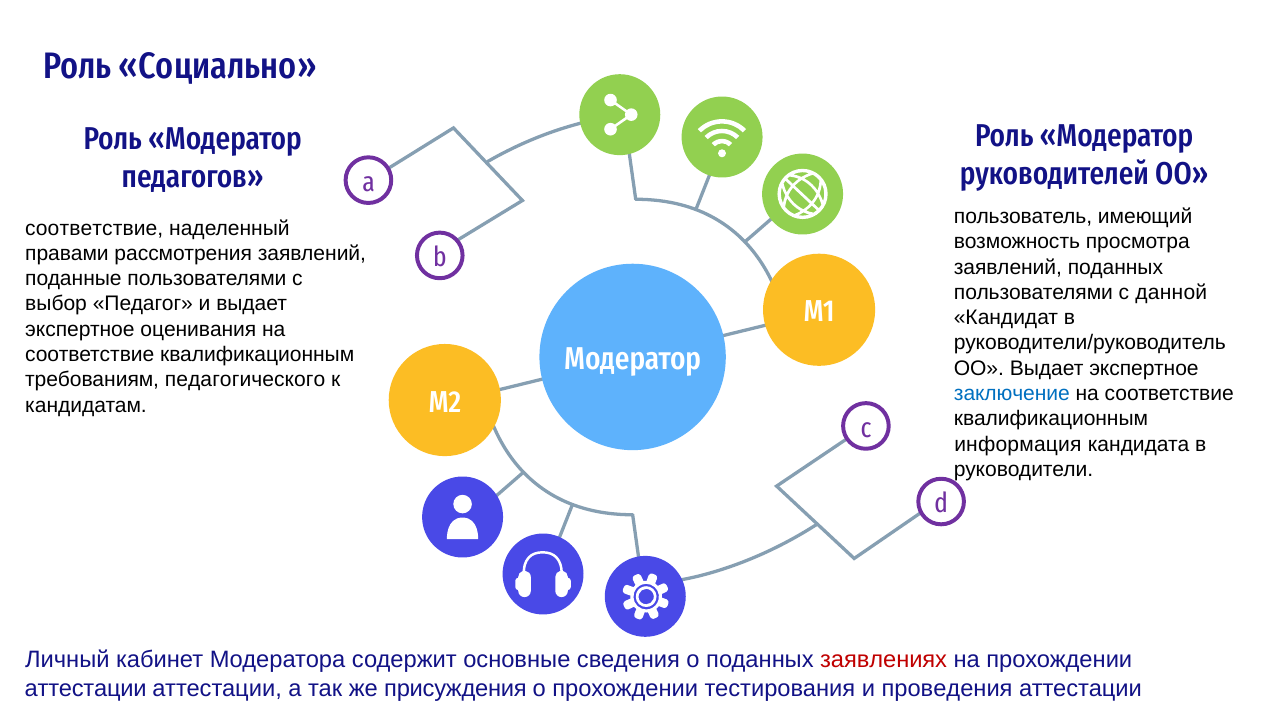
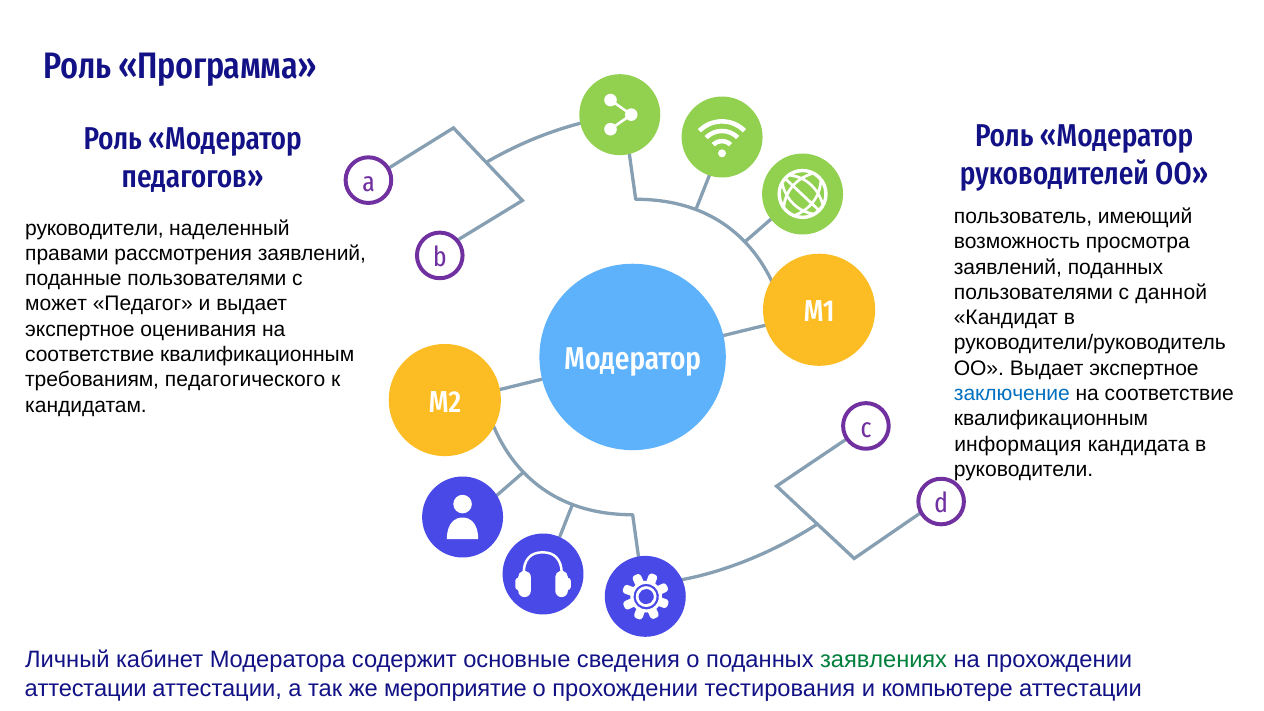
Социально: Социально -> Программа
соответствие at (94, 228): соответствие -> руководители
выбор: выбор -> может
заявлениях colour: red -> green
присуждения: присуждения -> мероприятие
проведения: проведения -> компьютере
